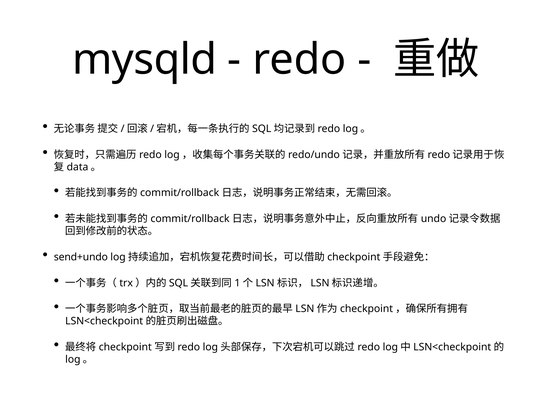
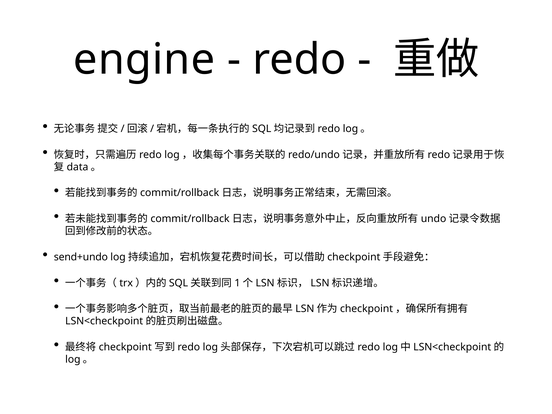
mysqld: mysqld -> engine
